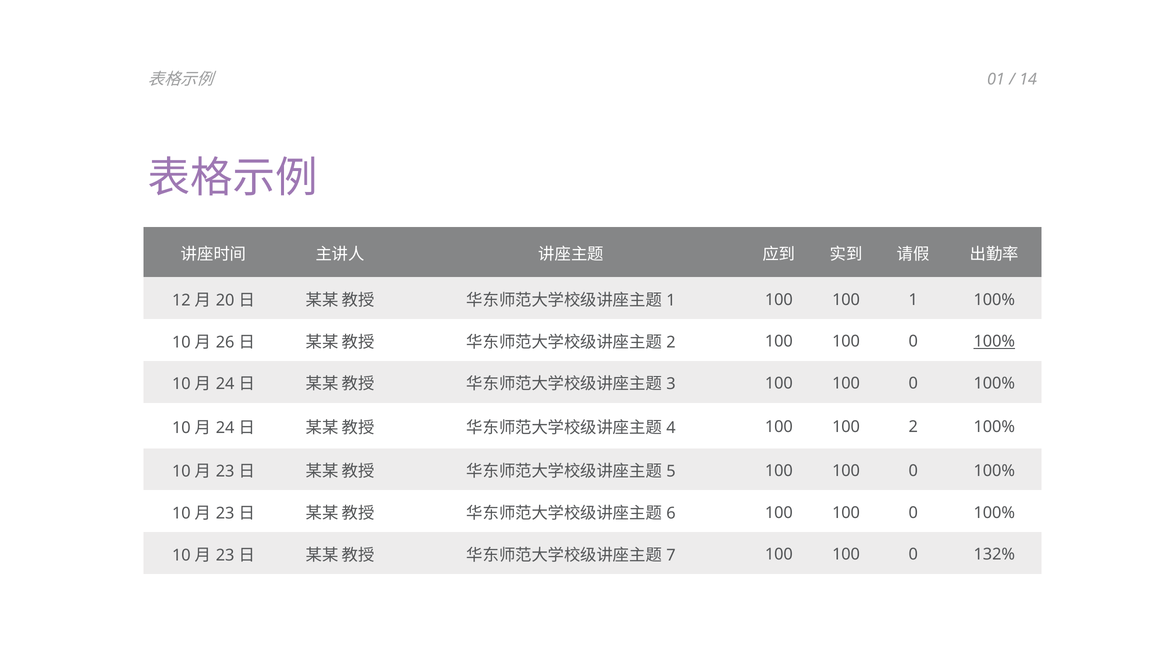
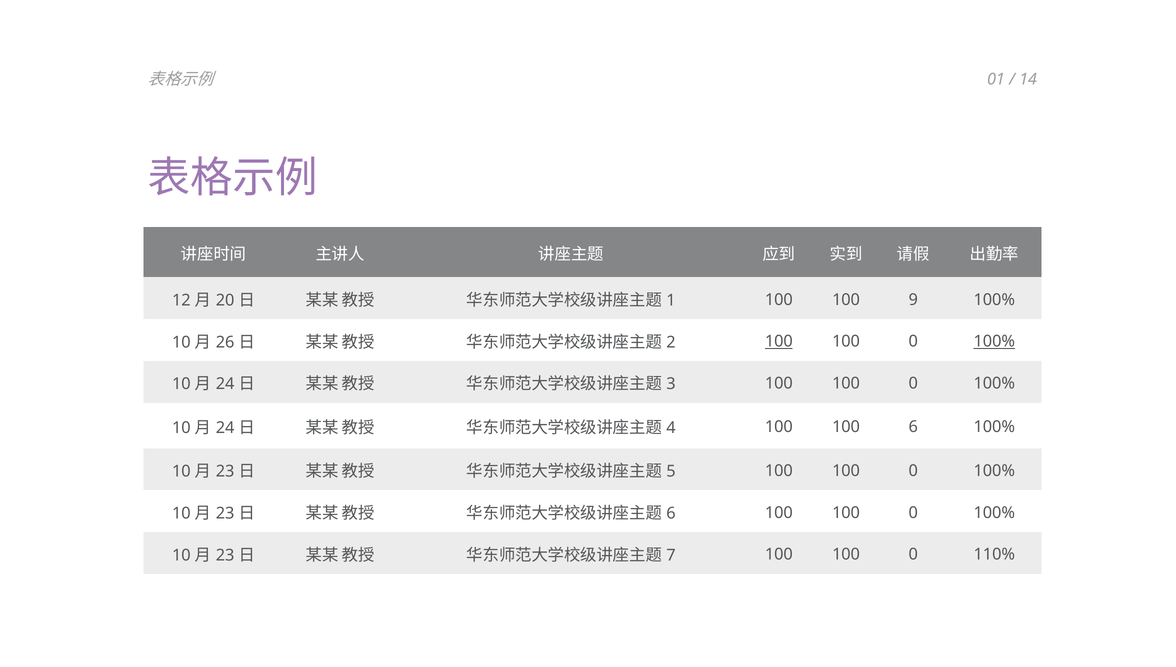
100 1: 1 -> 9
100 at (779, 341) underline: none -> present
100 2: 2 -> 6
132%: 132% -> 110%
